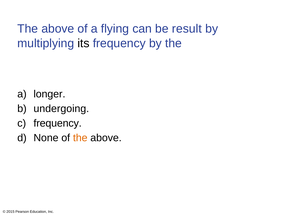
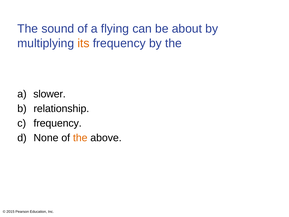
above at (58, 29): above -> sound
result: result -> about
its colour: black -> orange
longer: longer -> slower
undergoing: undergoing -> relationship
